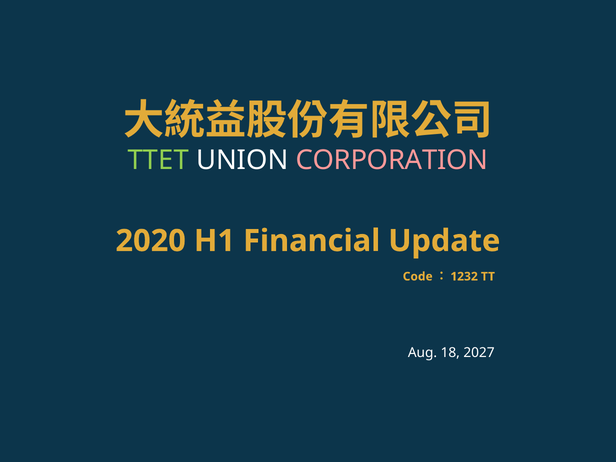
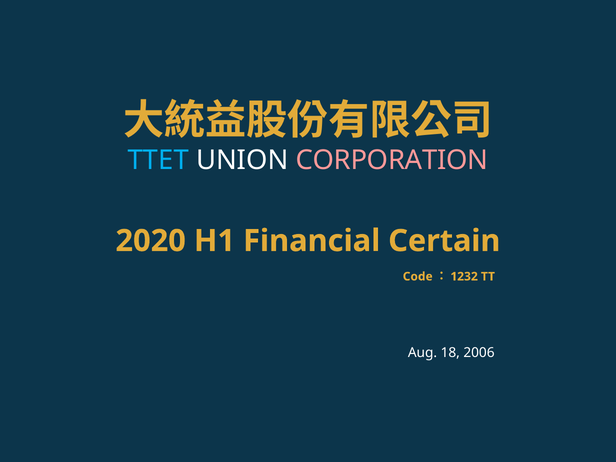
TTET colour: light green -> light blue
Update: Update -> Certain
2027: 2027 -> 2006
